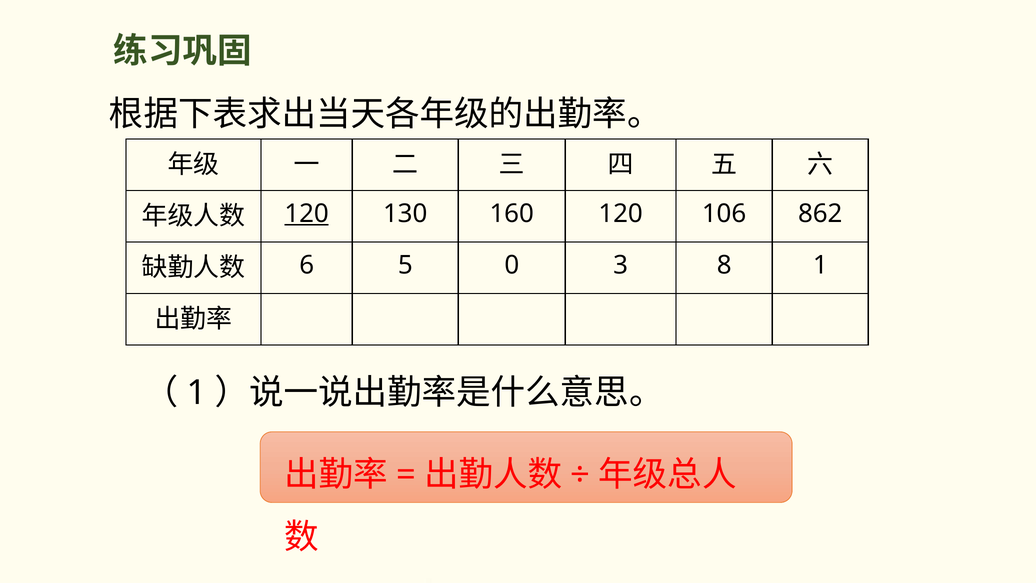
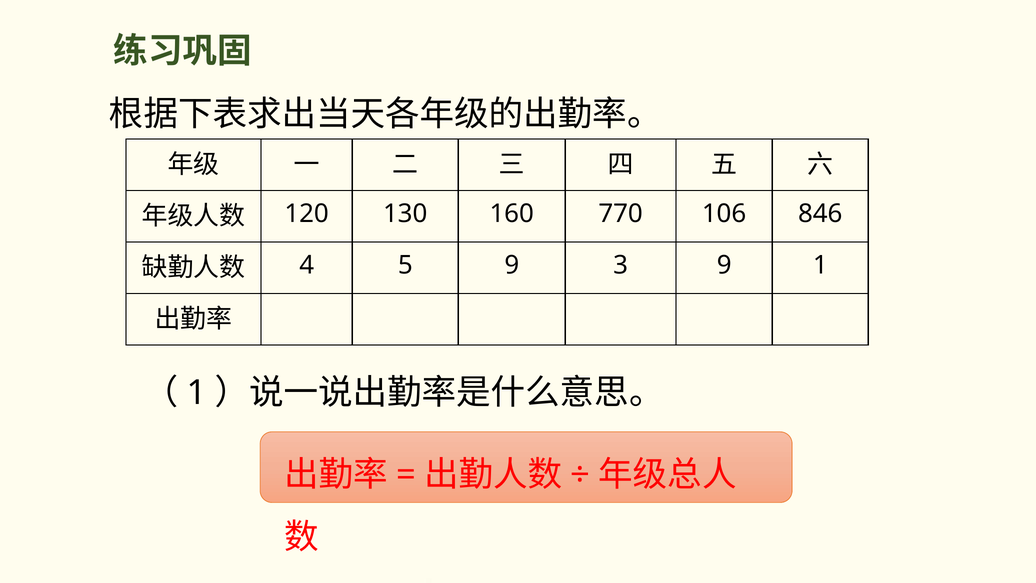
120 at (307, 213) underline: present -> none
160 120: 120 -> 770
862: 862 -> 846
6: 6 -> 4
5 0: 0 -> 9
3 8: 8 -> 9
